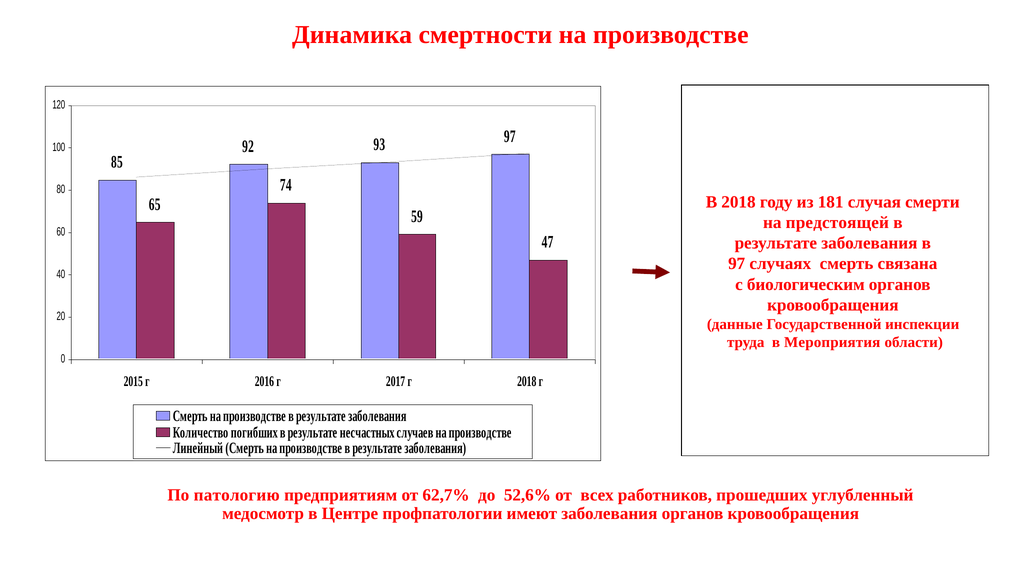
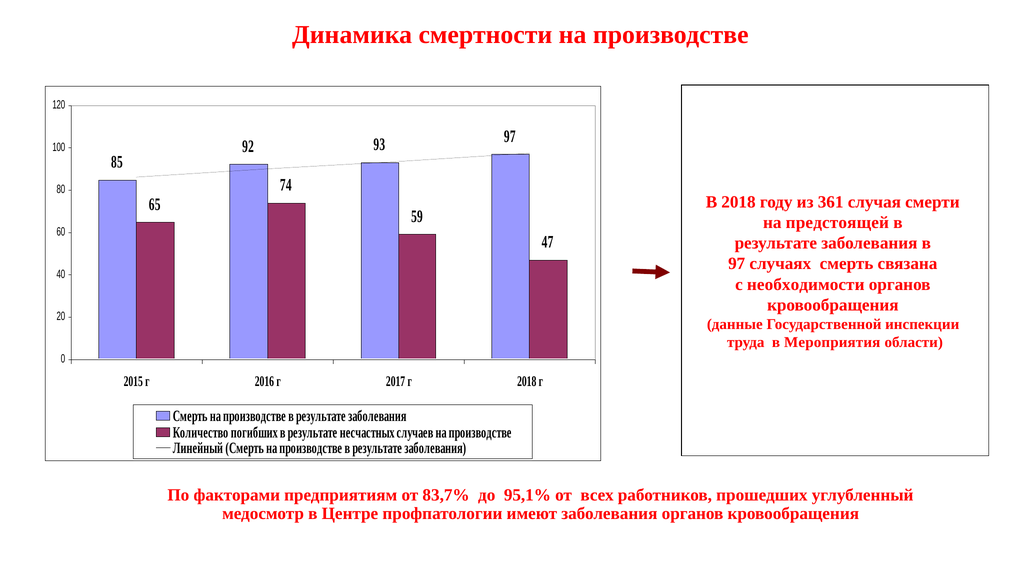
181: 181 -> 361
биологическим: биологическим -> необходимости
патологию: патологию -> факторами
62,7%: 62,7% -> 83,7%
52,6%: 52,6% -> 95,1%
